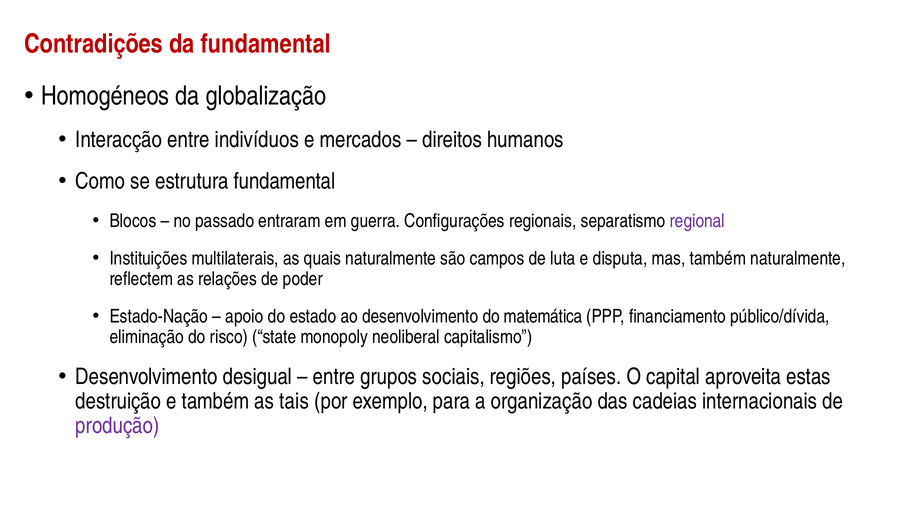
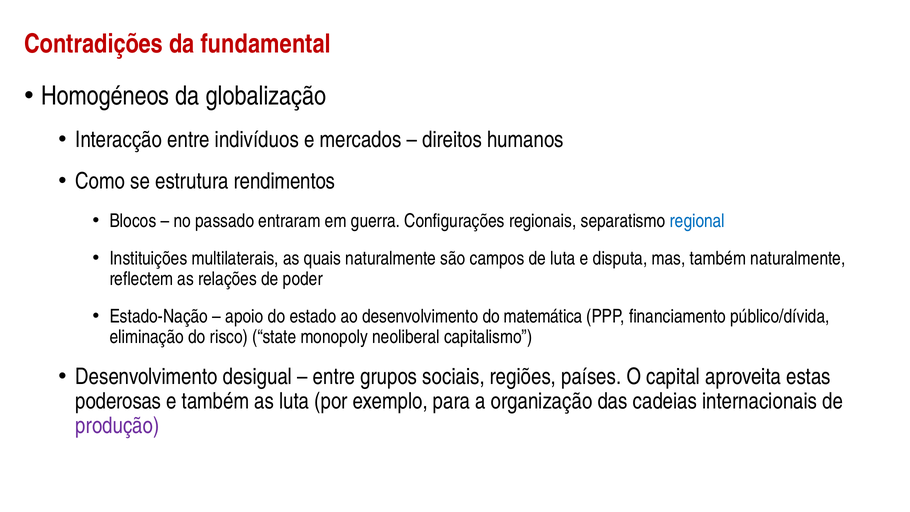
estrutura fundamental: fundamental -> rendimentos
regional colour: purple -> blue
destruição: destruição -> poderosas
as tais: tais -> luta
